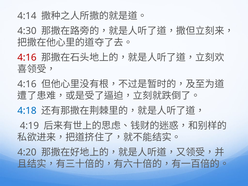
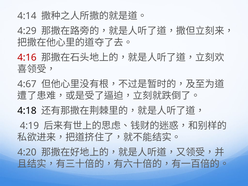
4:30: 4:30 -> 4:29
4:16 at (27, 84): 4:16 -> 4:67
4:18 colour: blue -> black
